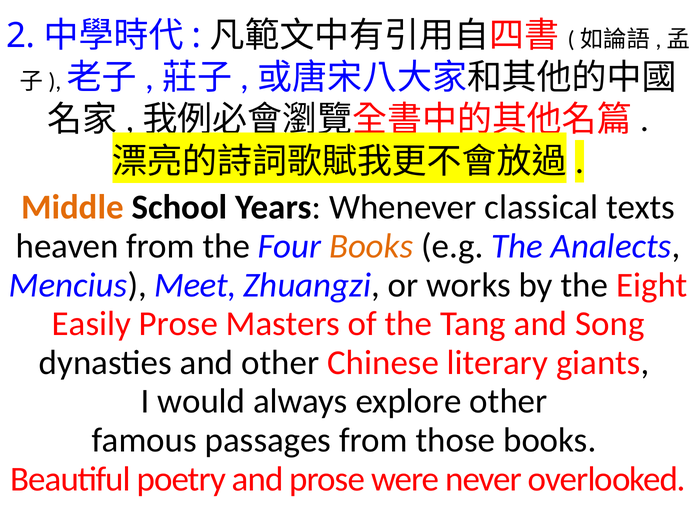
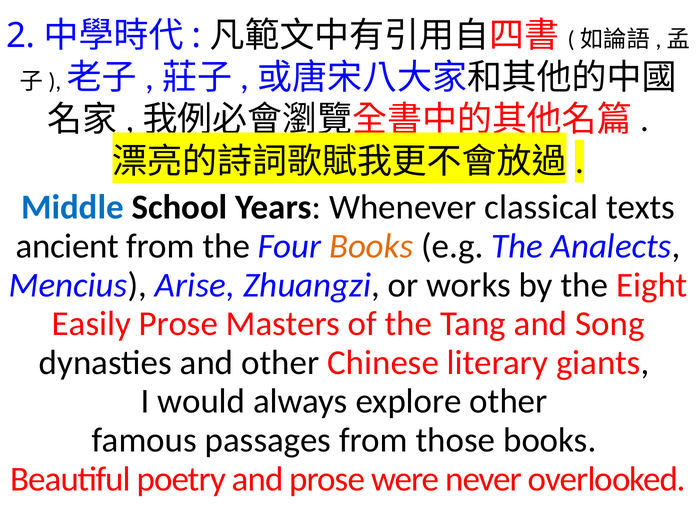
Middle colour: orange -> blue
heaven: heaven -> ancient
Meet: Meet -> Arise
